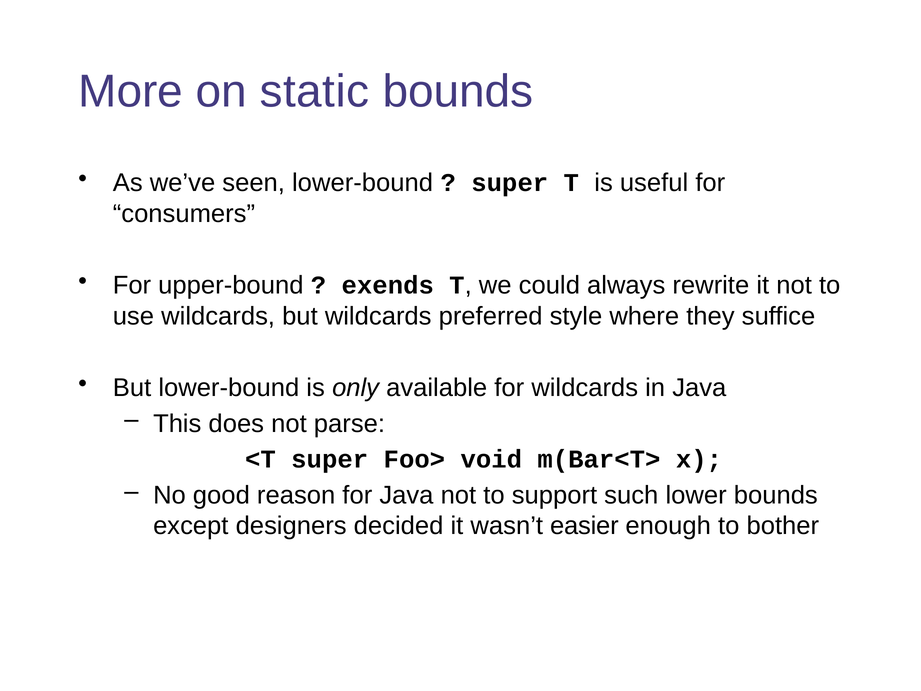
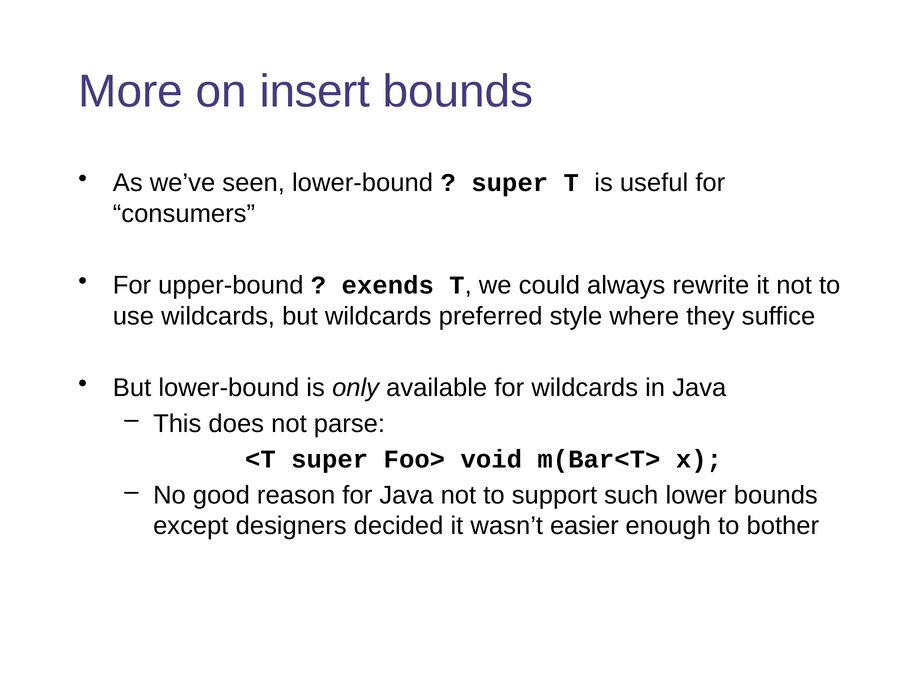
static: static -> insert
